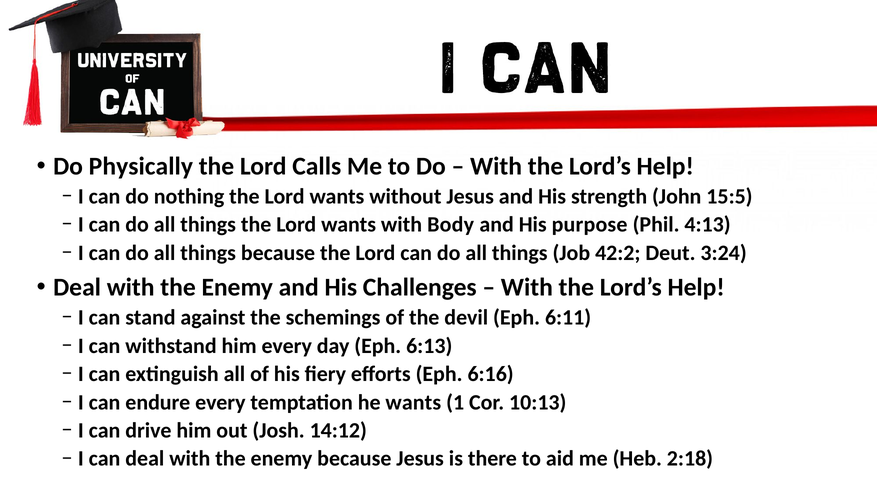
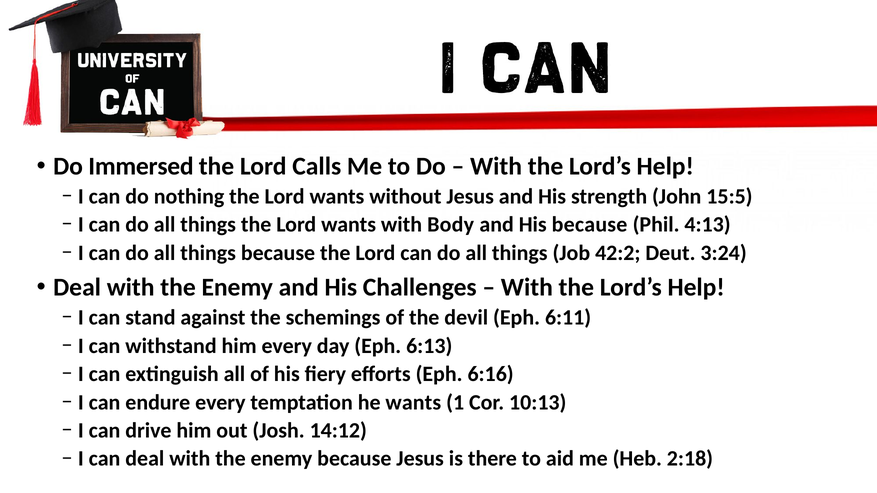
Physically: Physically -> Immersed
His purpose: purpose -> because
